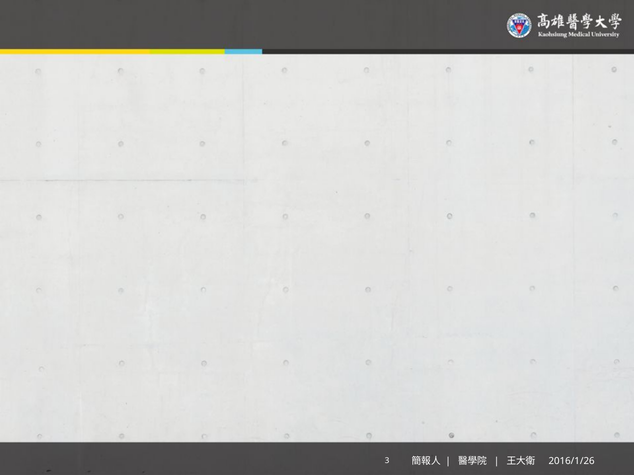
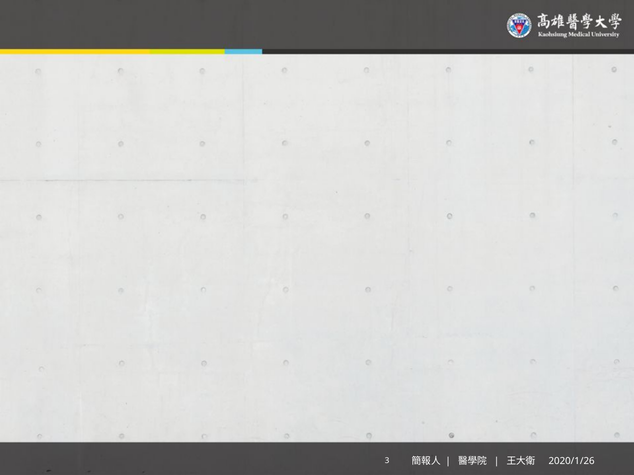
2016/1/26: 2016/1/26 -> 2020/1/26
